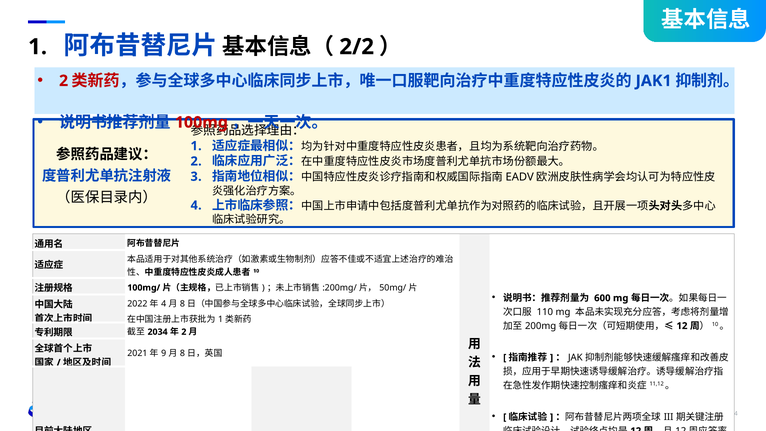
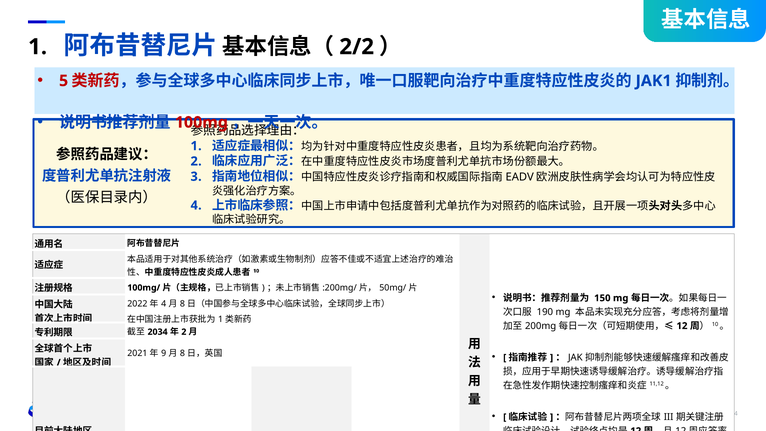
2 at (64, 81): 2 -> 5
600: 600 -> 150
110: 110 -> 190
